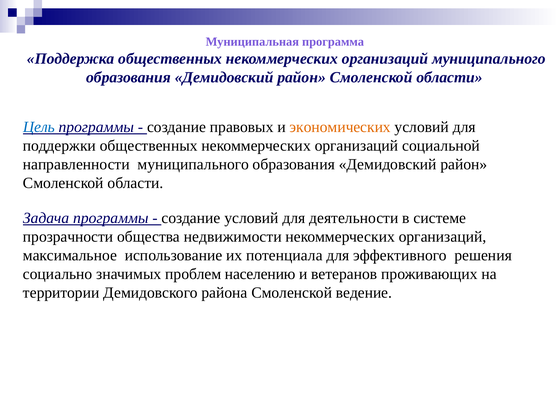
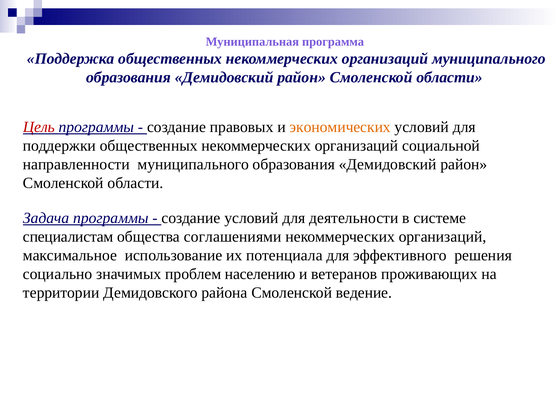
Цель colour: blue -> red
прозрачности: прозрачности -> специалистам
недвижимости: недвижимости -> соглашениями
